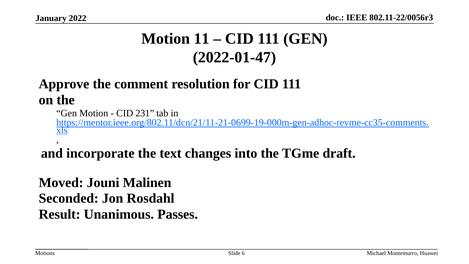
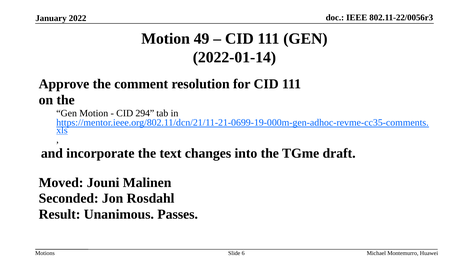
11: 11 -> 49
2022-01-47: 2022-01-47 -> 2022-01-14
231: 231 -> 294
